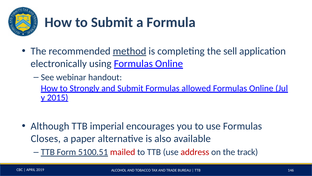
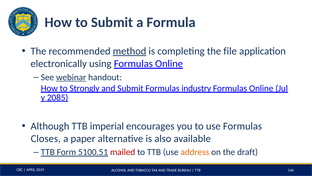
sell: sell -> file
webinar underline: none -> present
allowed: allowed -> industry
2015: 2015 -> 2085
address colour: red -> orange
track: track -> draft
